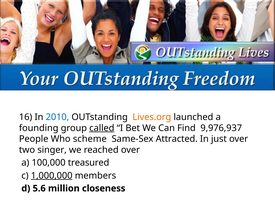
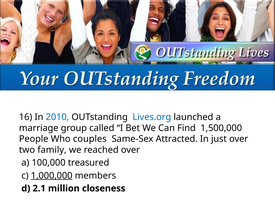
Lives.org colour: orange -> blue
founding: founding -> marriage
called underline: present -> none
9,976,937: 9,976,937 -> 1,500,000
scheme: scheme -> couples
singer: singer -> family
5.6: 5.6 -> 2.1
